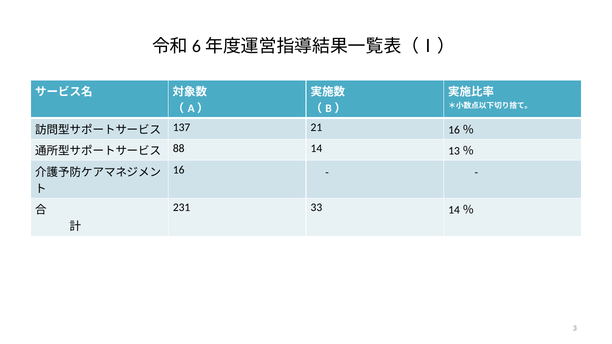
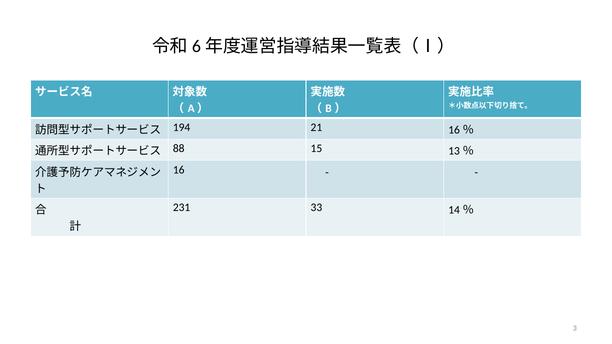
137: 137 -> 194
14: 14 -> 15
